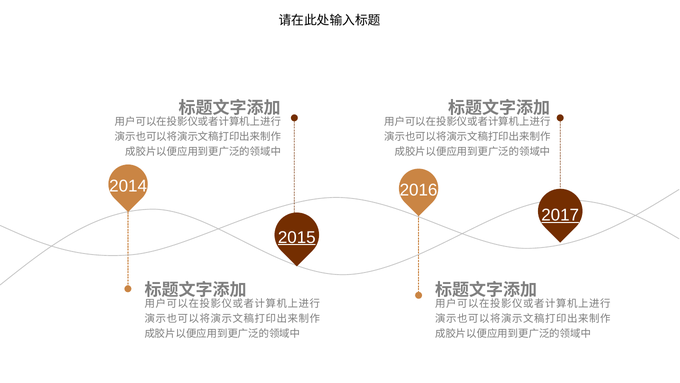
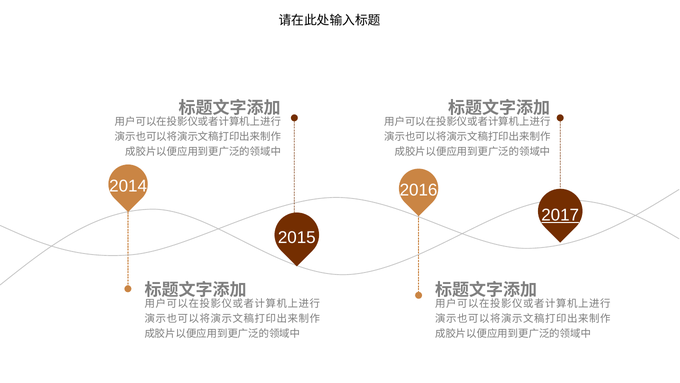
2015 underline: present -> none
